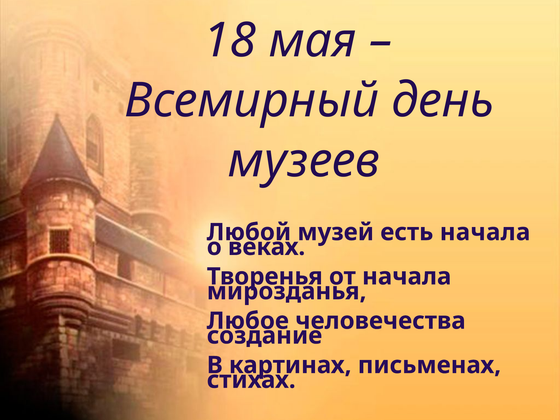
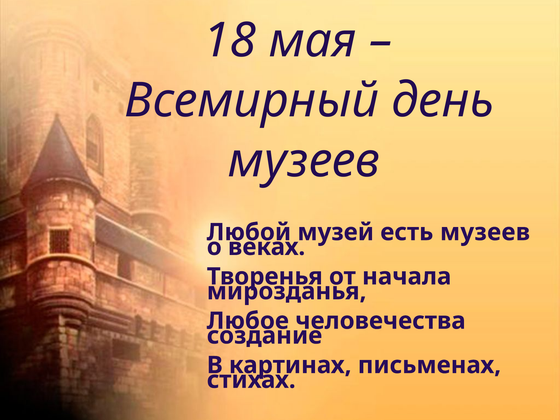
есть начала: начала -> музеев
